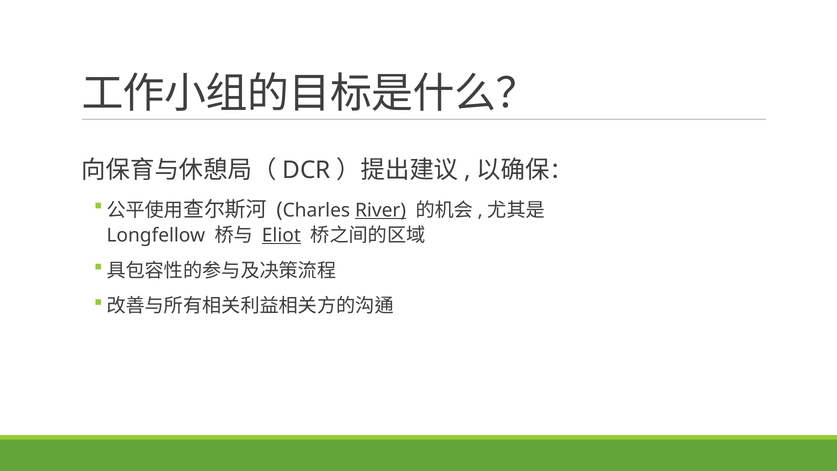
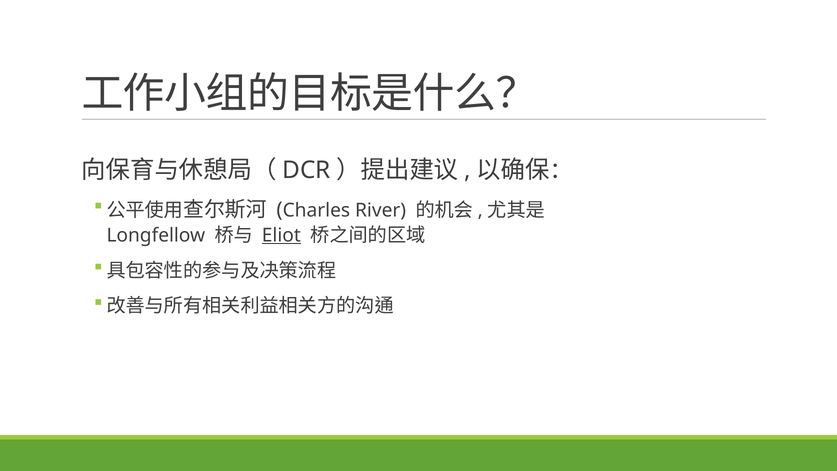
River underline: present -> none
